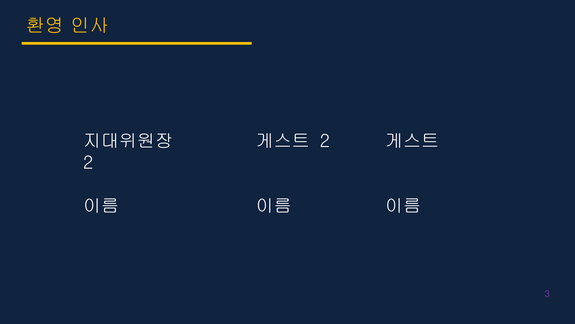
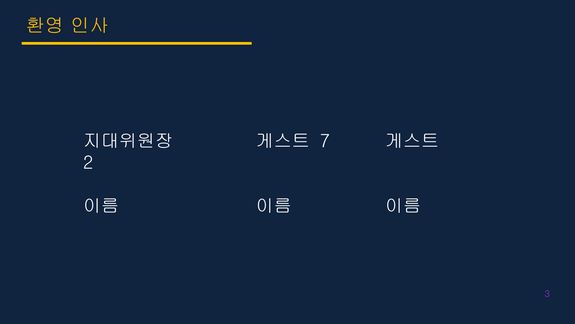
2 at (325, 141): 2 -> 7
